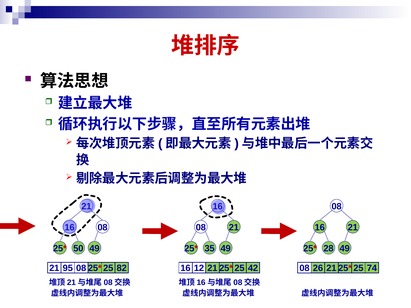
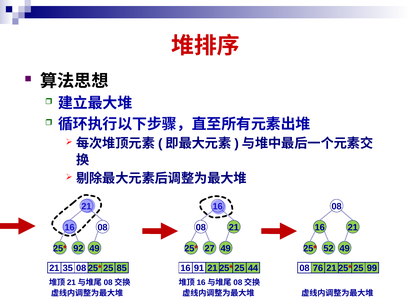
50: 50 -> 92
35: 35 -> 27
28: 28 -> 52
95: 95 -> 35
82: 82 -> 85
12: 12 -> 91
42: 42 -> 44
26: 26 -> 76
74: 74 -> 99
